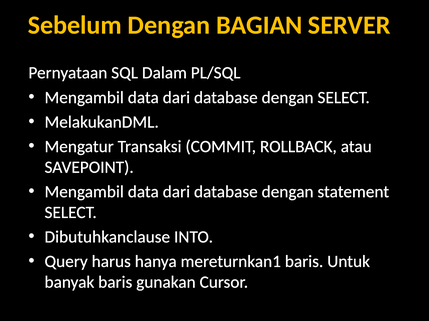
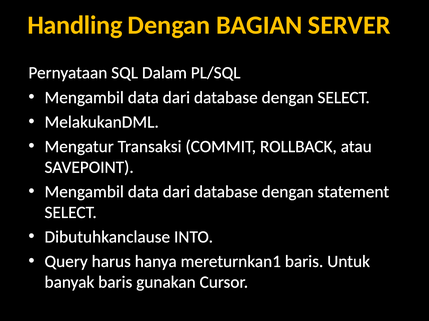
Sebelum: Sebelum -> Handling
